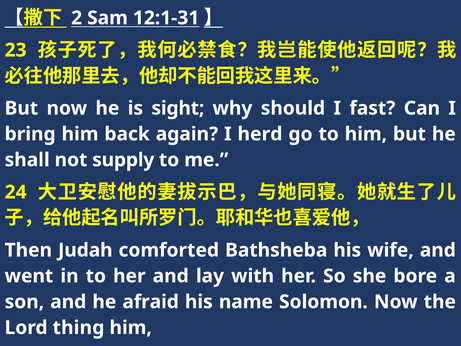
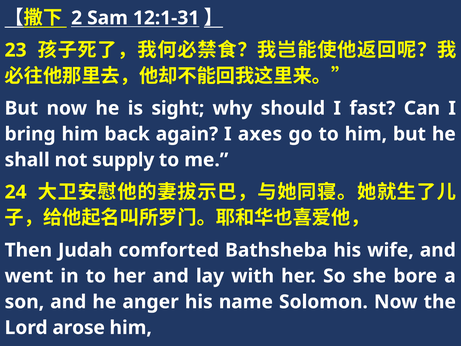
herd: herd -> axes
afraid: afraid -> anger
thing: thing -> arose
